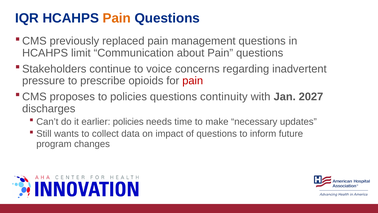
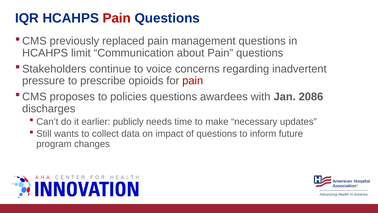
Pain at (117, 18) colour: orange -> red
continuity: continuity -> awardees
2027: 2027 -> 2086
earlier policies: policies -> publicly
